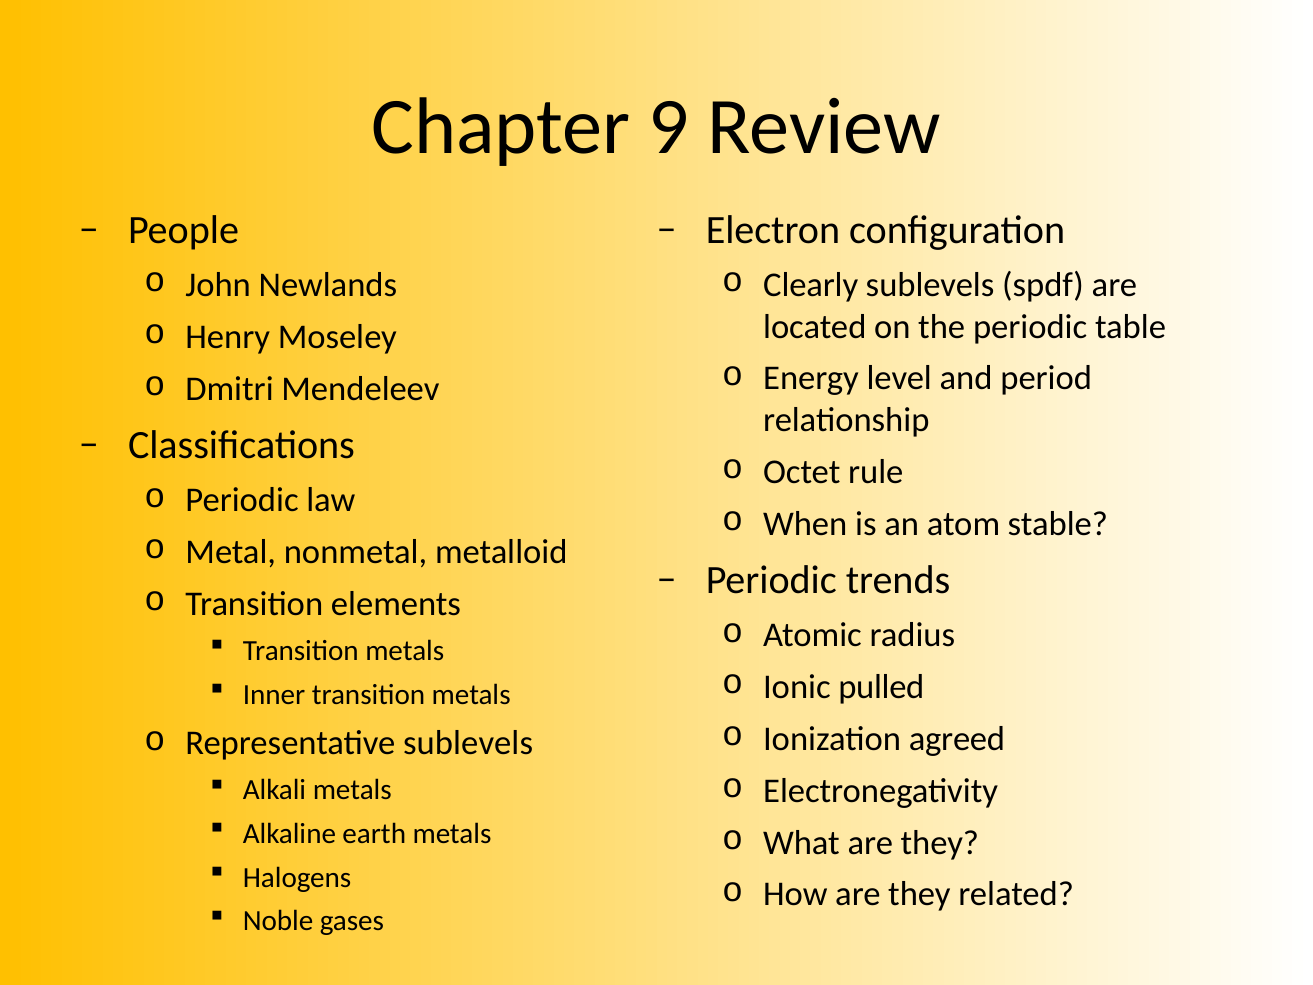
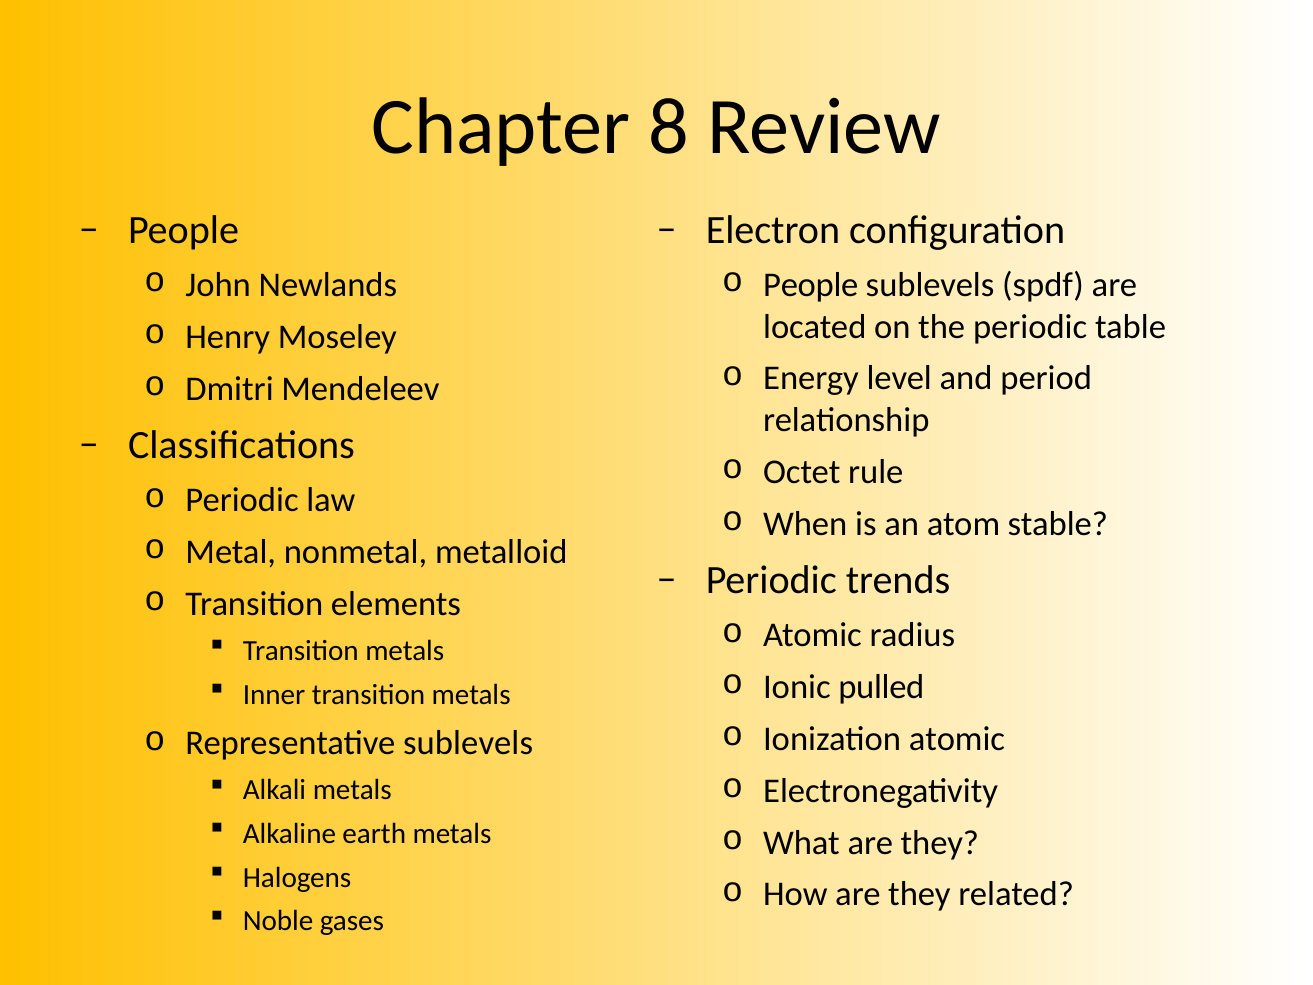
9: 9 -> 8
Clearly at (811, 285): Clearly -> People
Ionization agreed: agreed -> atomic
